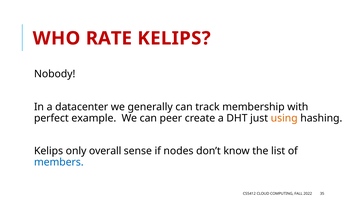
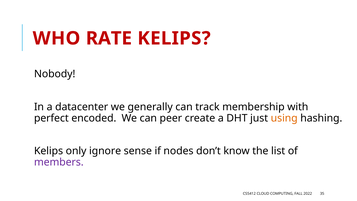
example: example -> encoded
overall: overall -> ignore
members colour: blue -> purple
